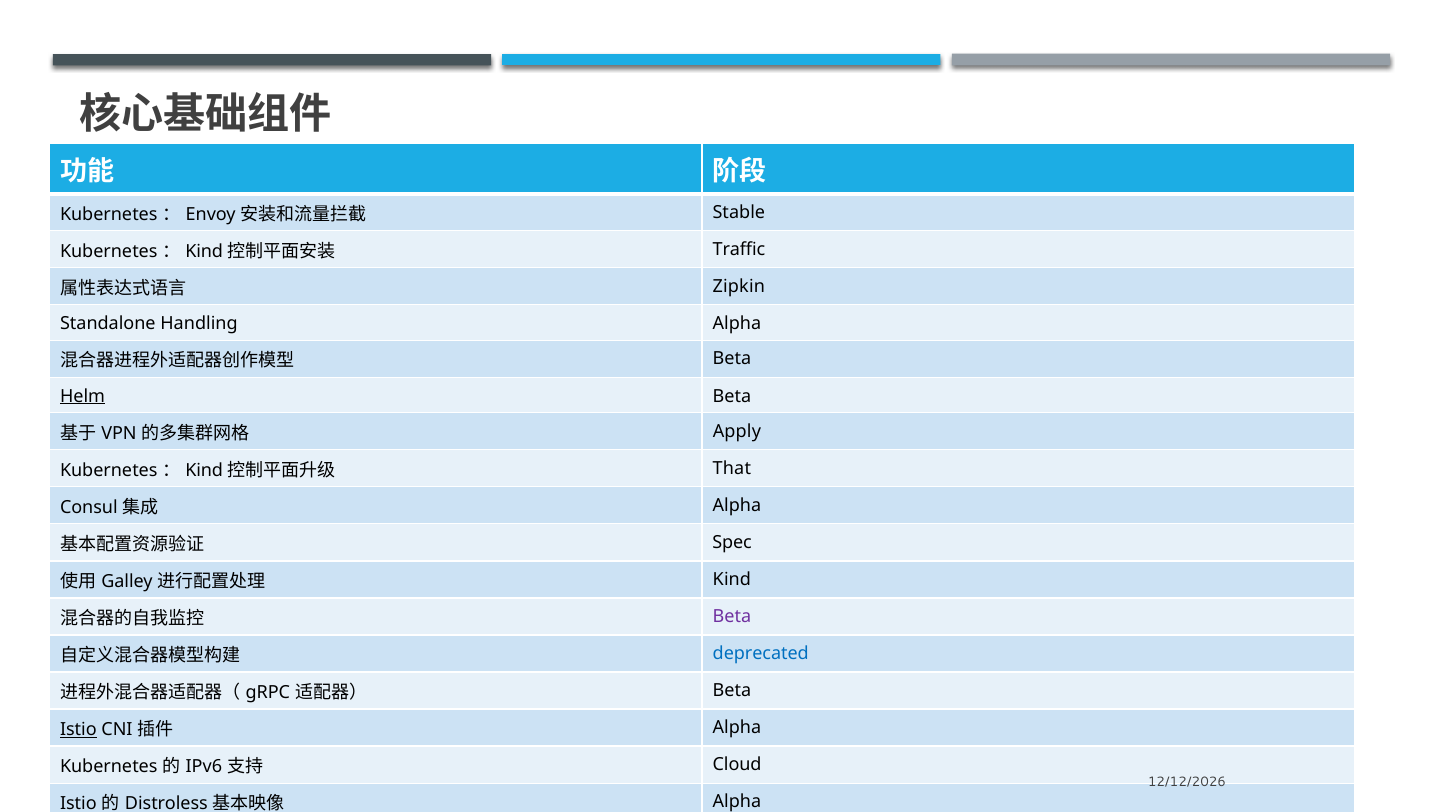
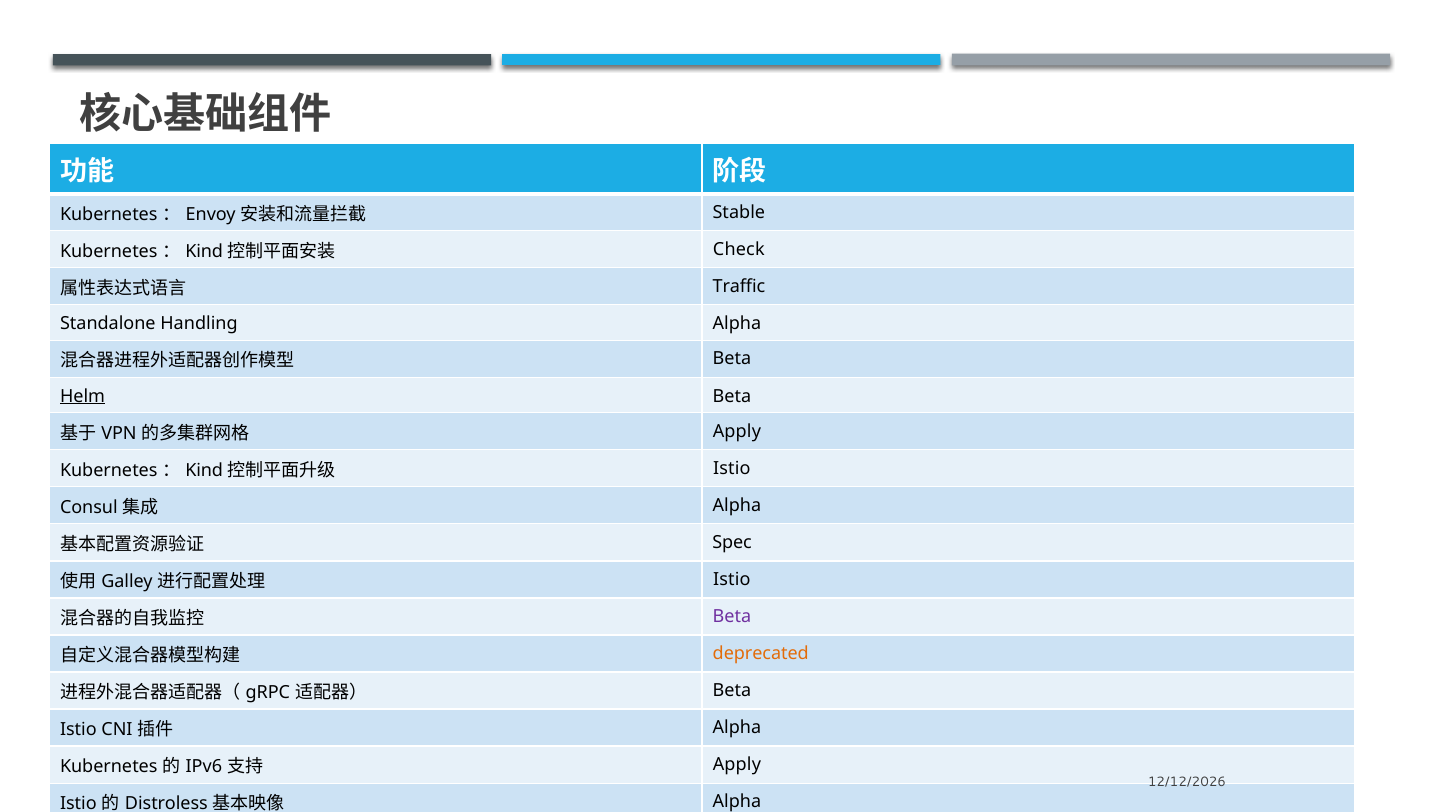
Traffic: Traffic -> Check
Zipkin: Zipkin -> Traffic
That at (732, 468): That -> Istio
Kind at (732, 579): Kind -> Istio
deprecated colour: blue -> orange
Istio at (78, 729) underline: present -> none
Cloud at (737, 765): Cloud -> Apply
